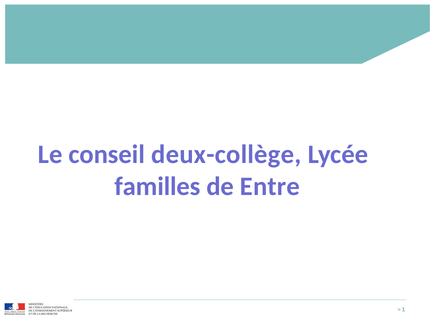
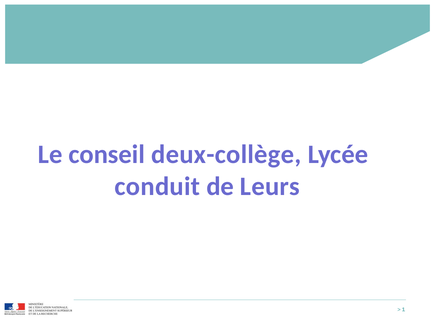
familles: familles -> conduit
Entre: Entre -> Leurs
